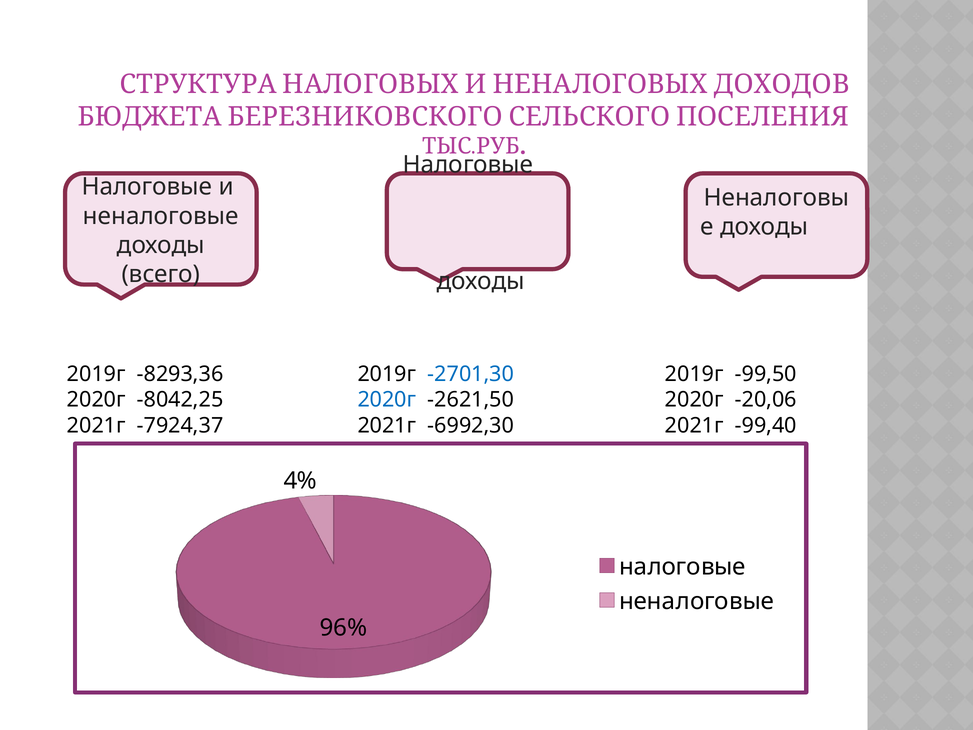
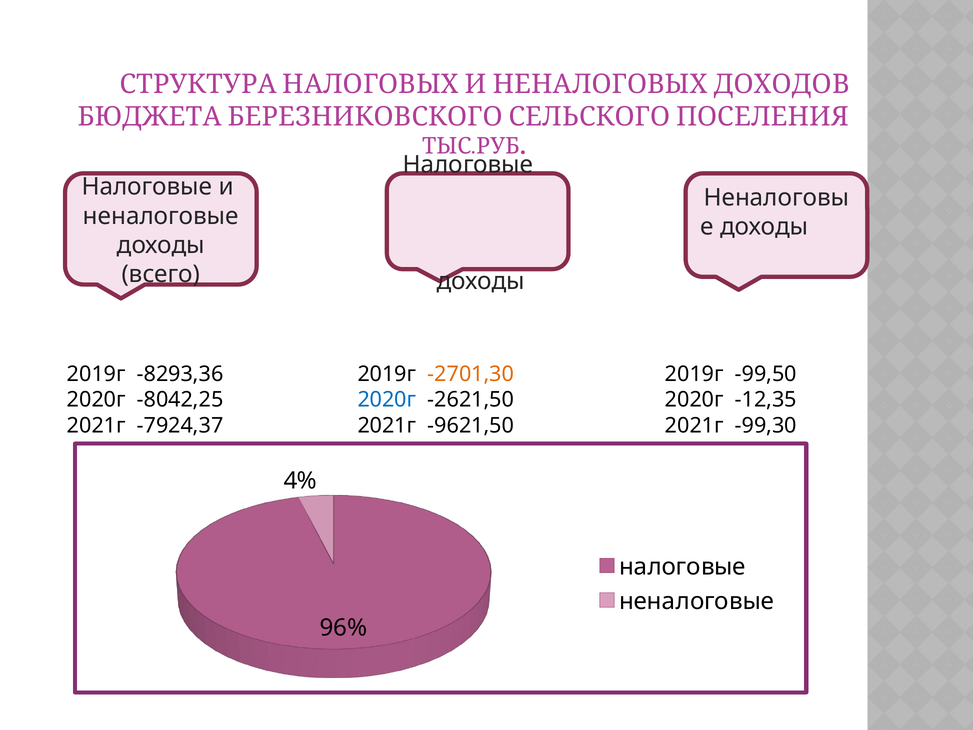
-2701,30 colour: blue -> orange
-20,06: -20,06 -> -12,35
-6992,30: -6992,30 -> -9621,50
-99,40: -99,40 -> -99,30
